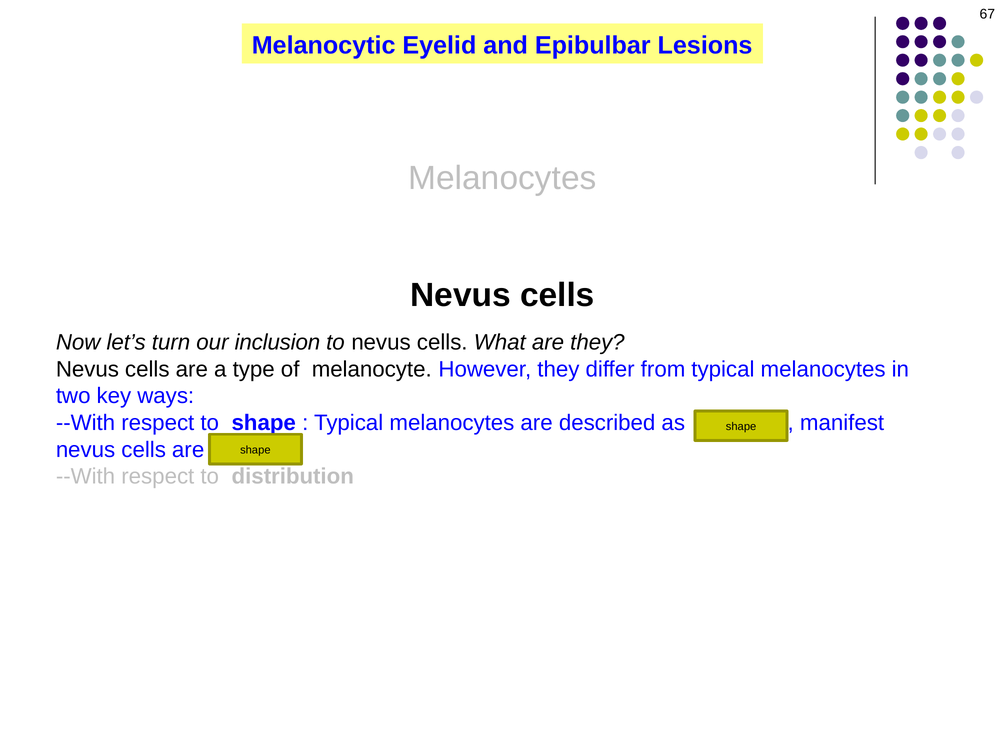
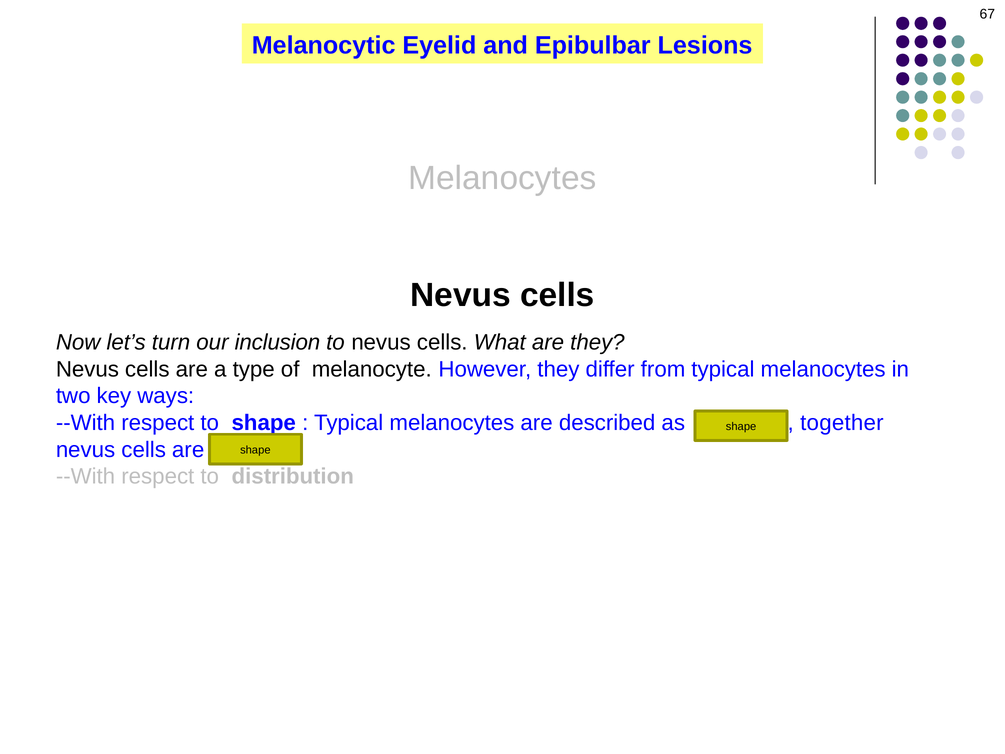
manifest: manifest -> together
